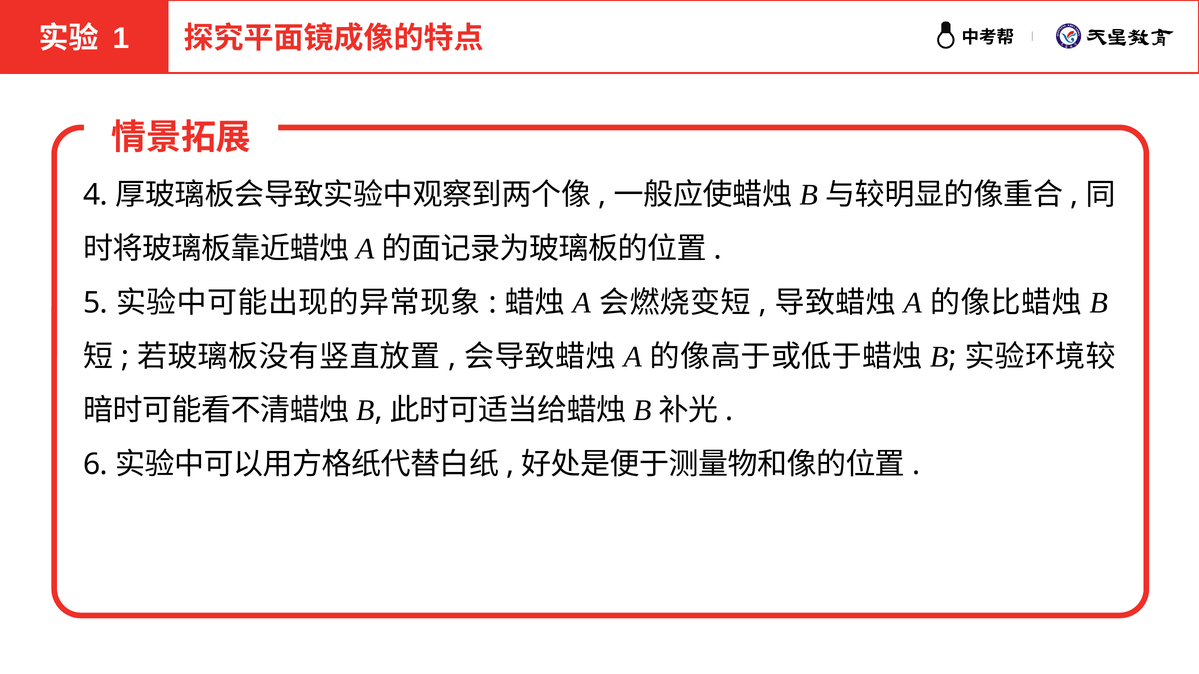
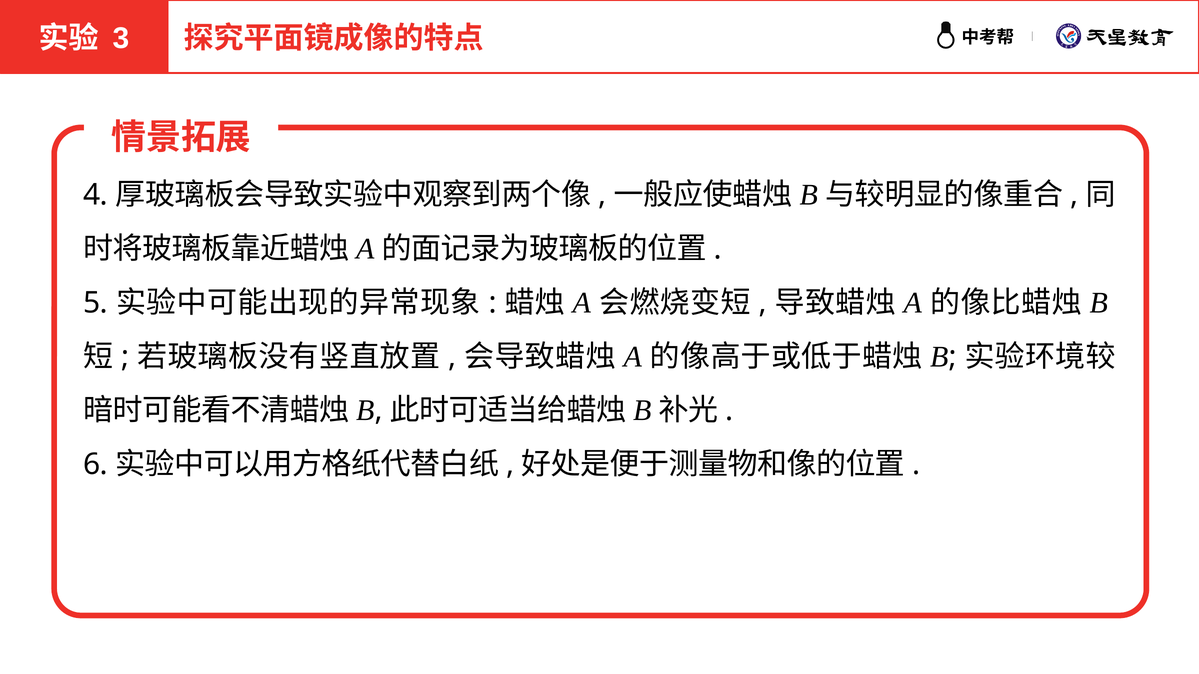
1: 1 -> 3
